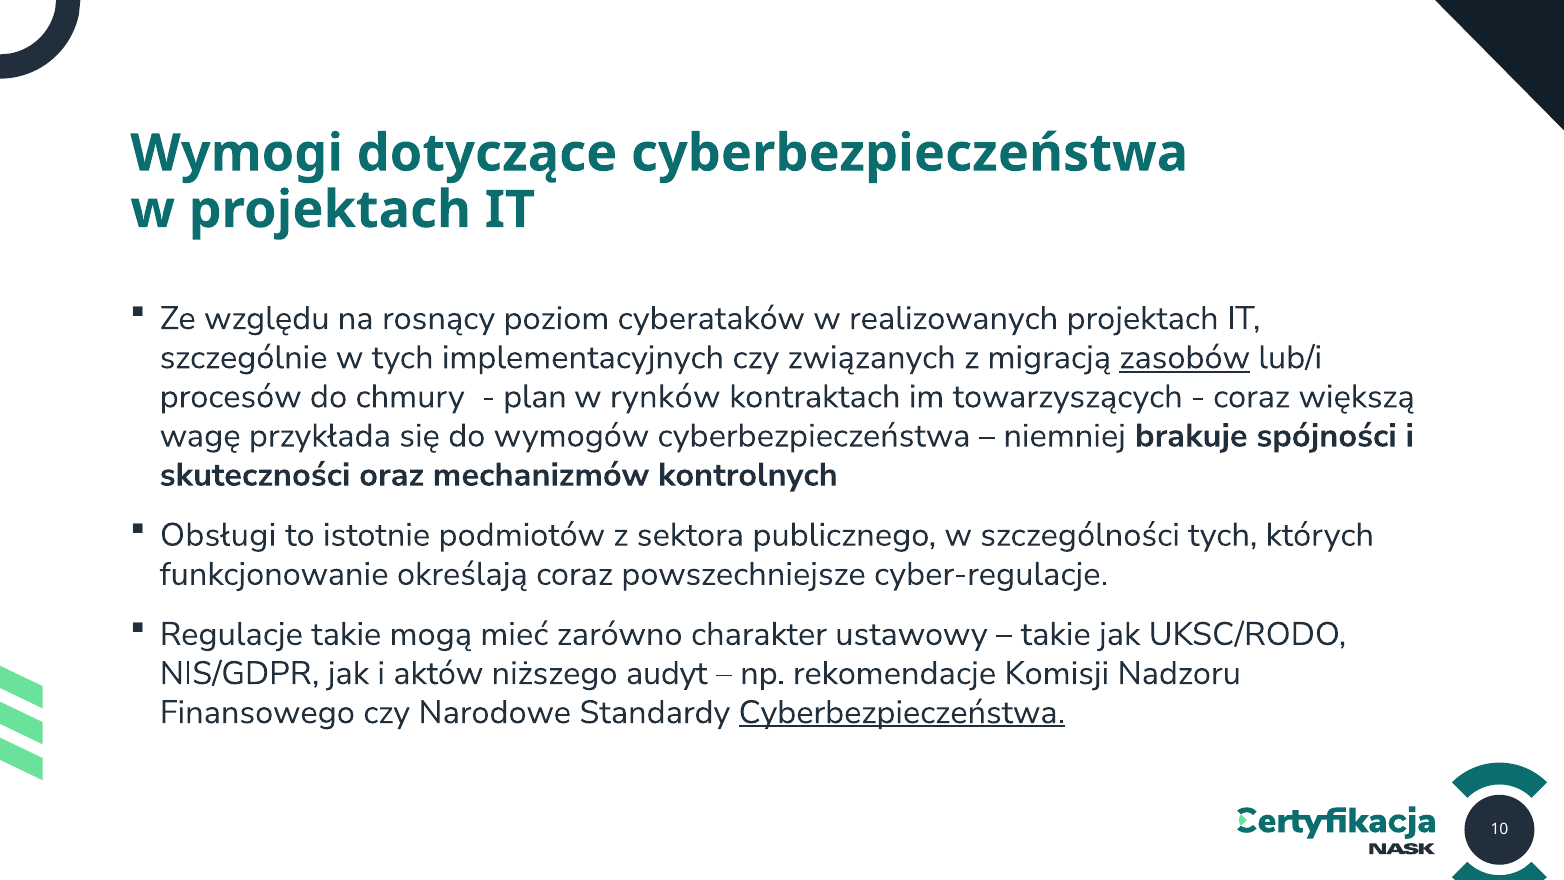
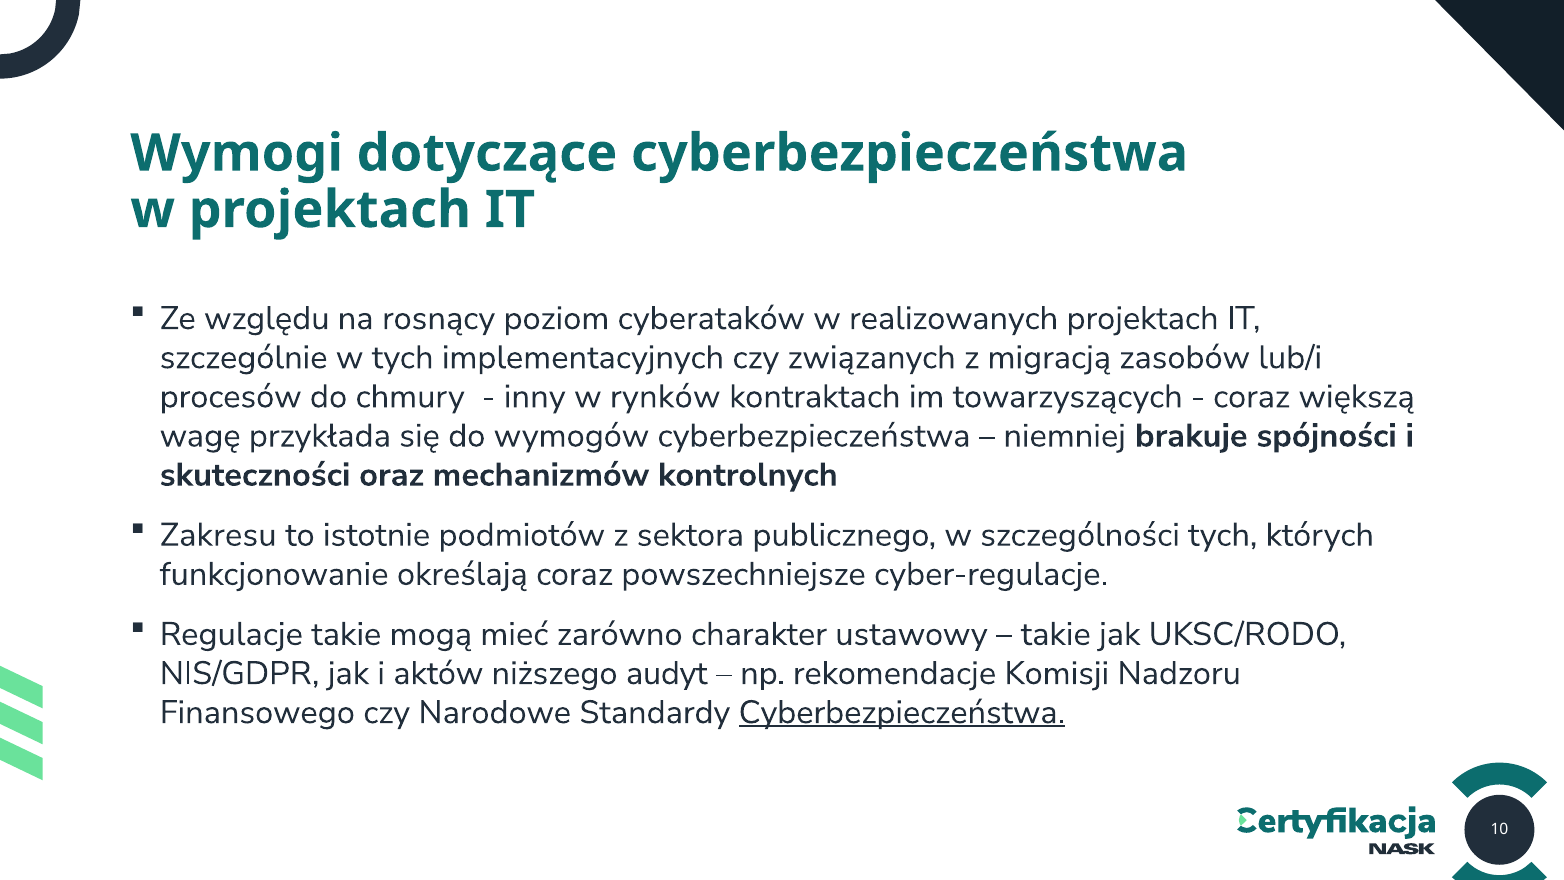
zasobów underline: present -> none
plan: plan -> inny
Obsługi: Obsługi -> Zakresu
